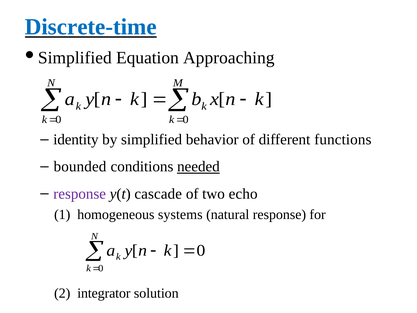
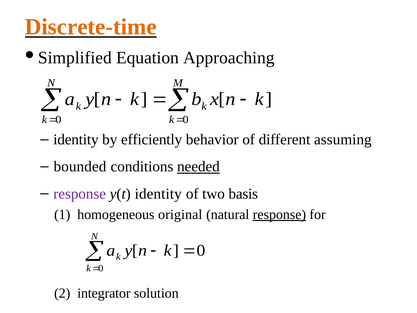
Discrete-time colour: blue -> orange
by simplified: simplified -> efficiently
functions: functions -> assuming
y(t cascade: cascade -> identity
echo: echo -> basis
systems: systems -> original
response at (279, 214) underline: none -> present
